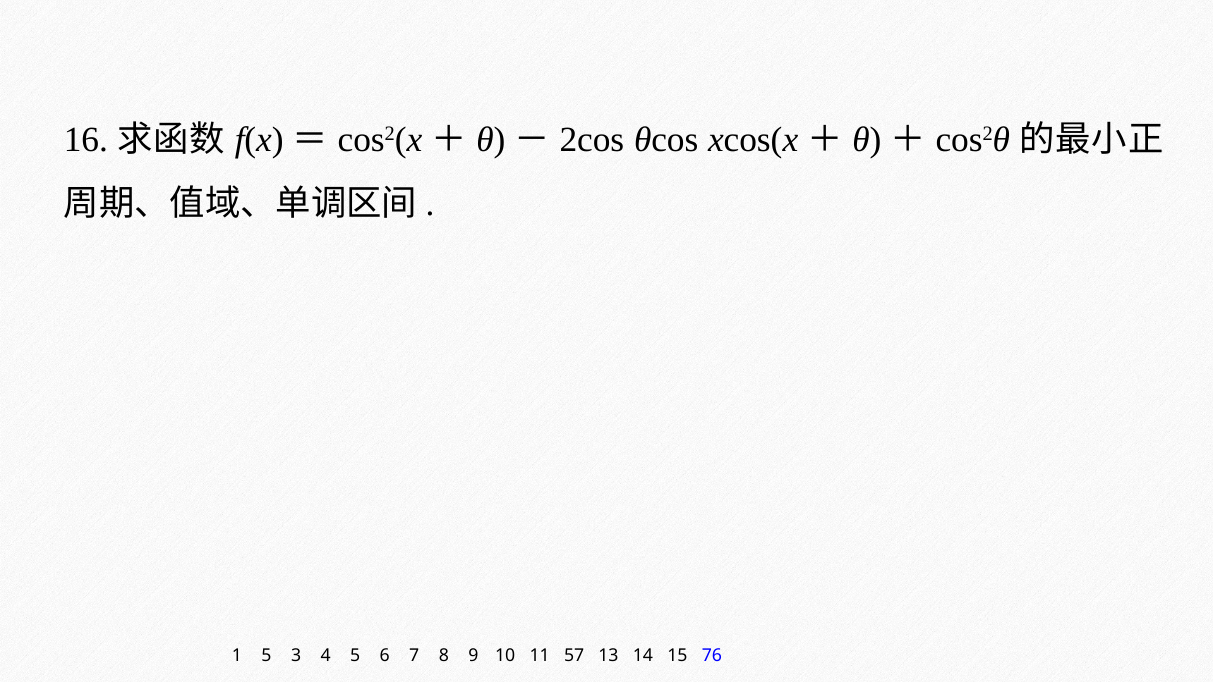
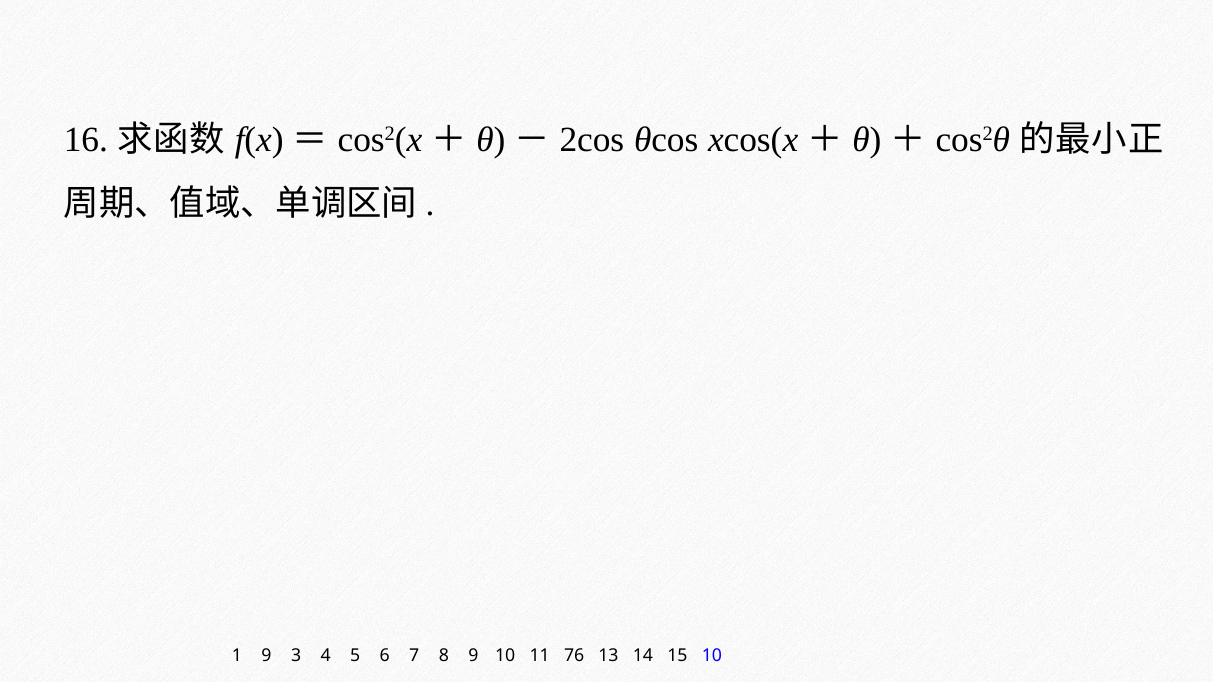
1 5: 5 -> 9
57: 57 -> 76
15 76: 76 -> 10
